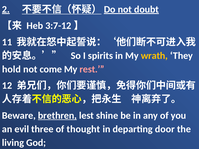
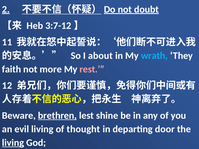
spirits: spirits -> about
wrath colour: yellow -> light blue
hold: hold -> faith
come: come -> more
evil three: three -> living
living at (13, 143) underline: none -> present
